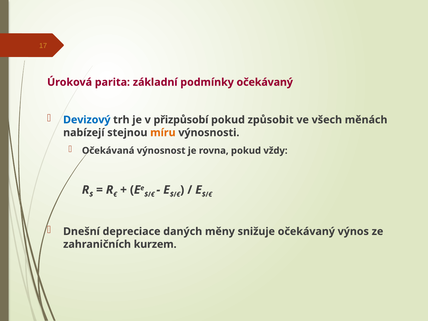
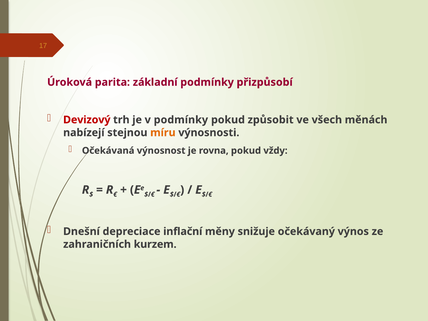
podmínky očekávaný: očekávaný -> přizpůsobí
Devizový colour: blue -> red
v přizpůsobí: přizpůsobí -> podmínky
daných: daných -> inflační
